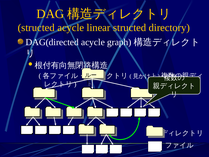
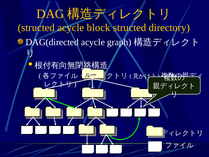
linear: linear -> block
